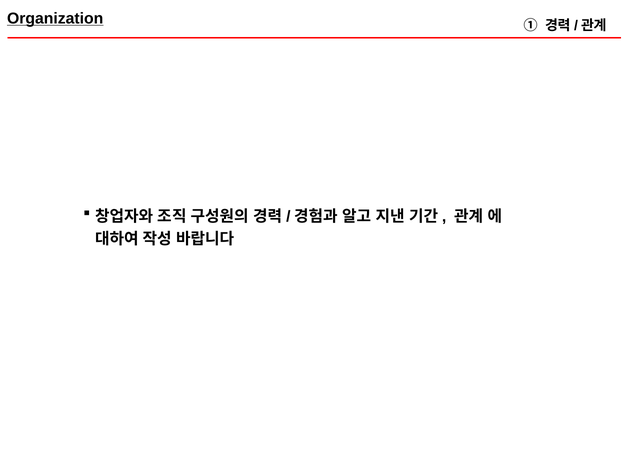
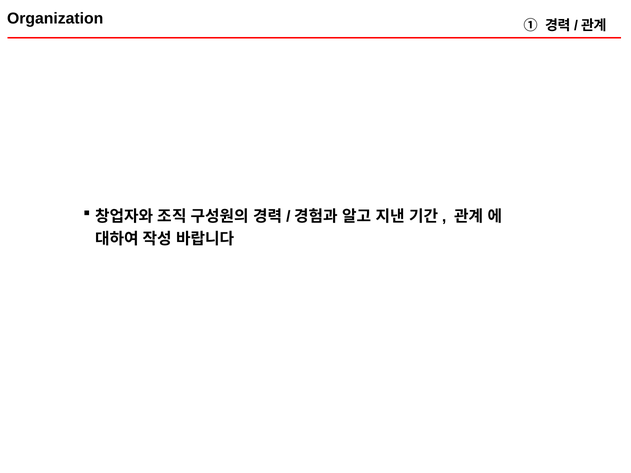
Organization underline: present -> none
